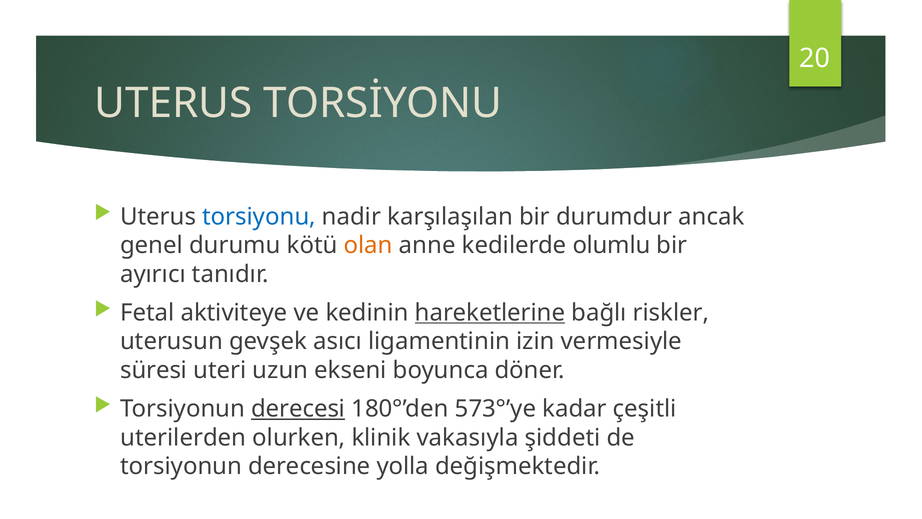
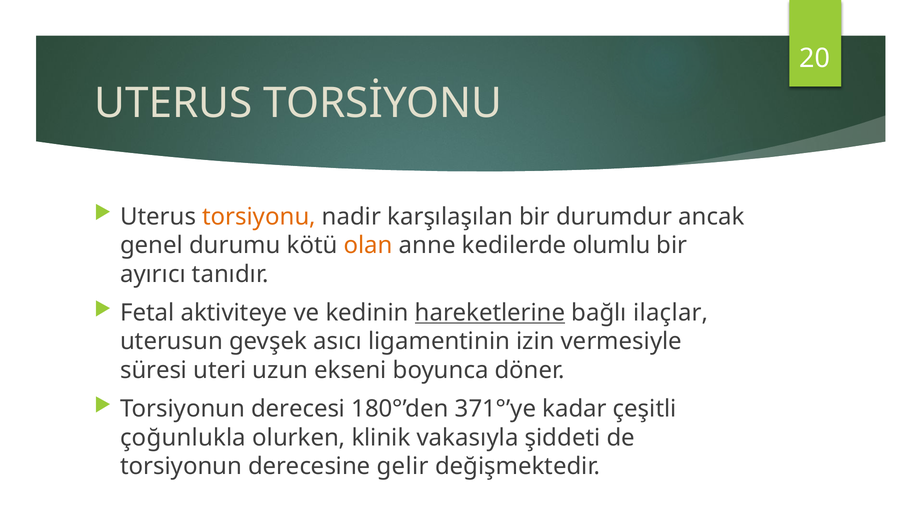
torsiyonu colour: blue -> orange
riskler: riskler -> ilaçlar
derecesi underline: present -> none
573°’ye: 573°’ye -> 371°’ye
uterilerden: uterilerden -> çoğunlukla
yolla: yolla -> gelir
